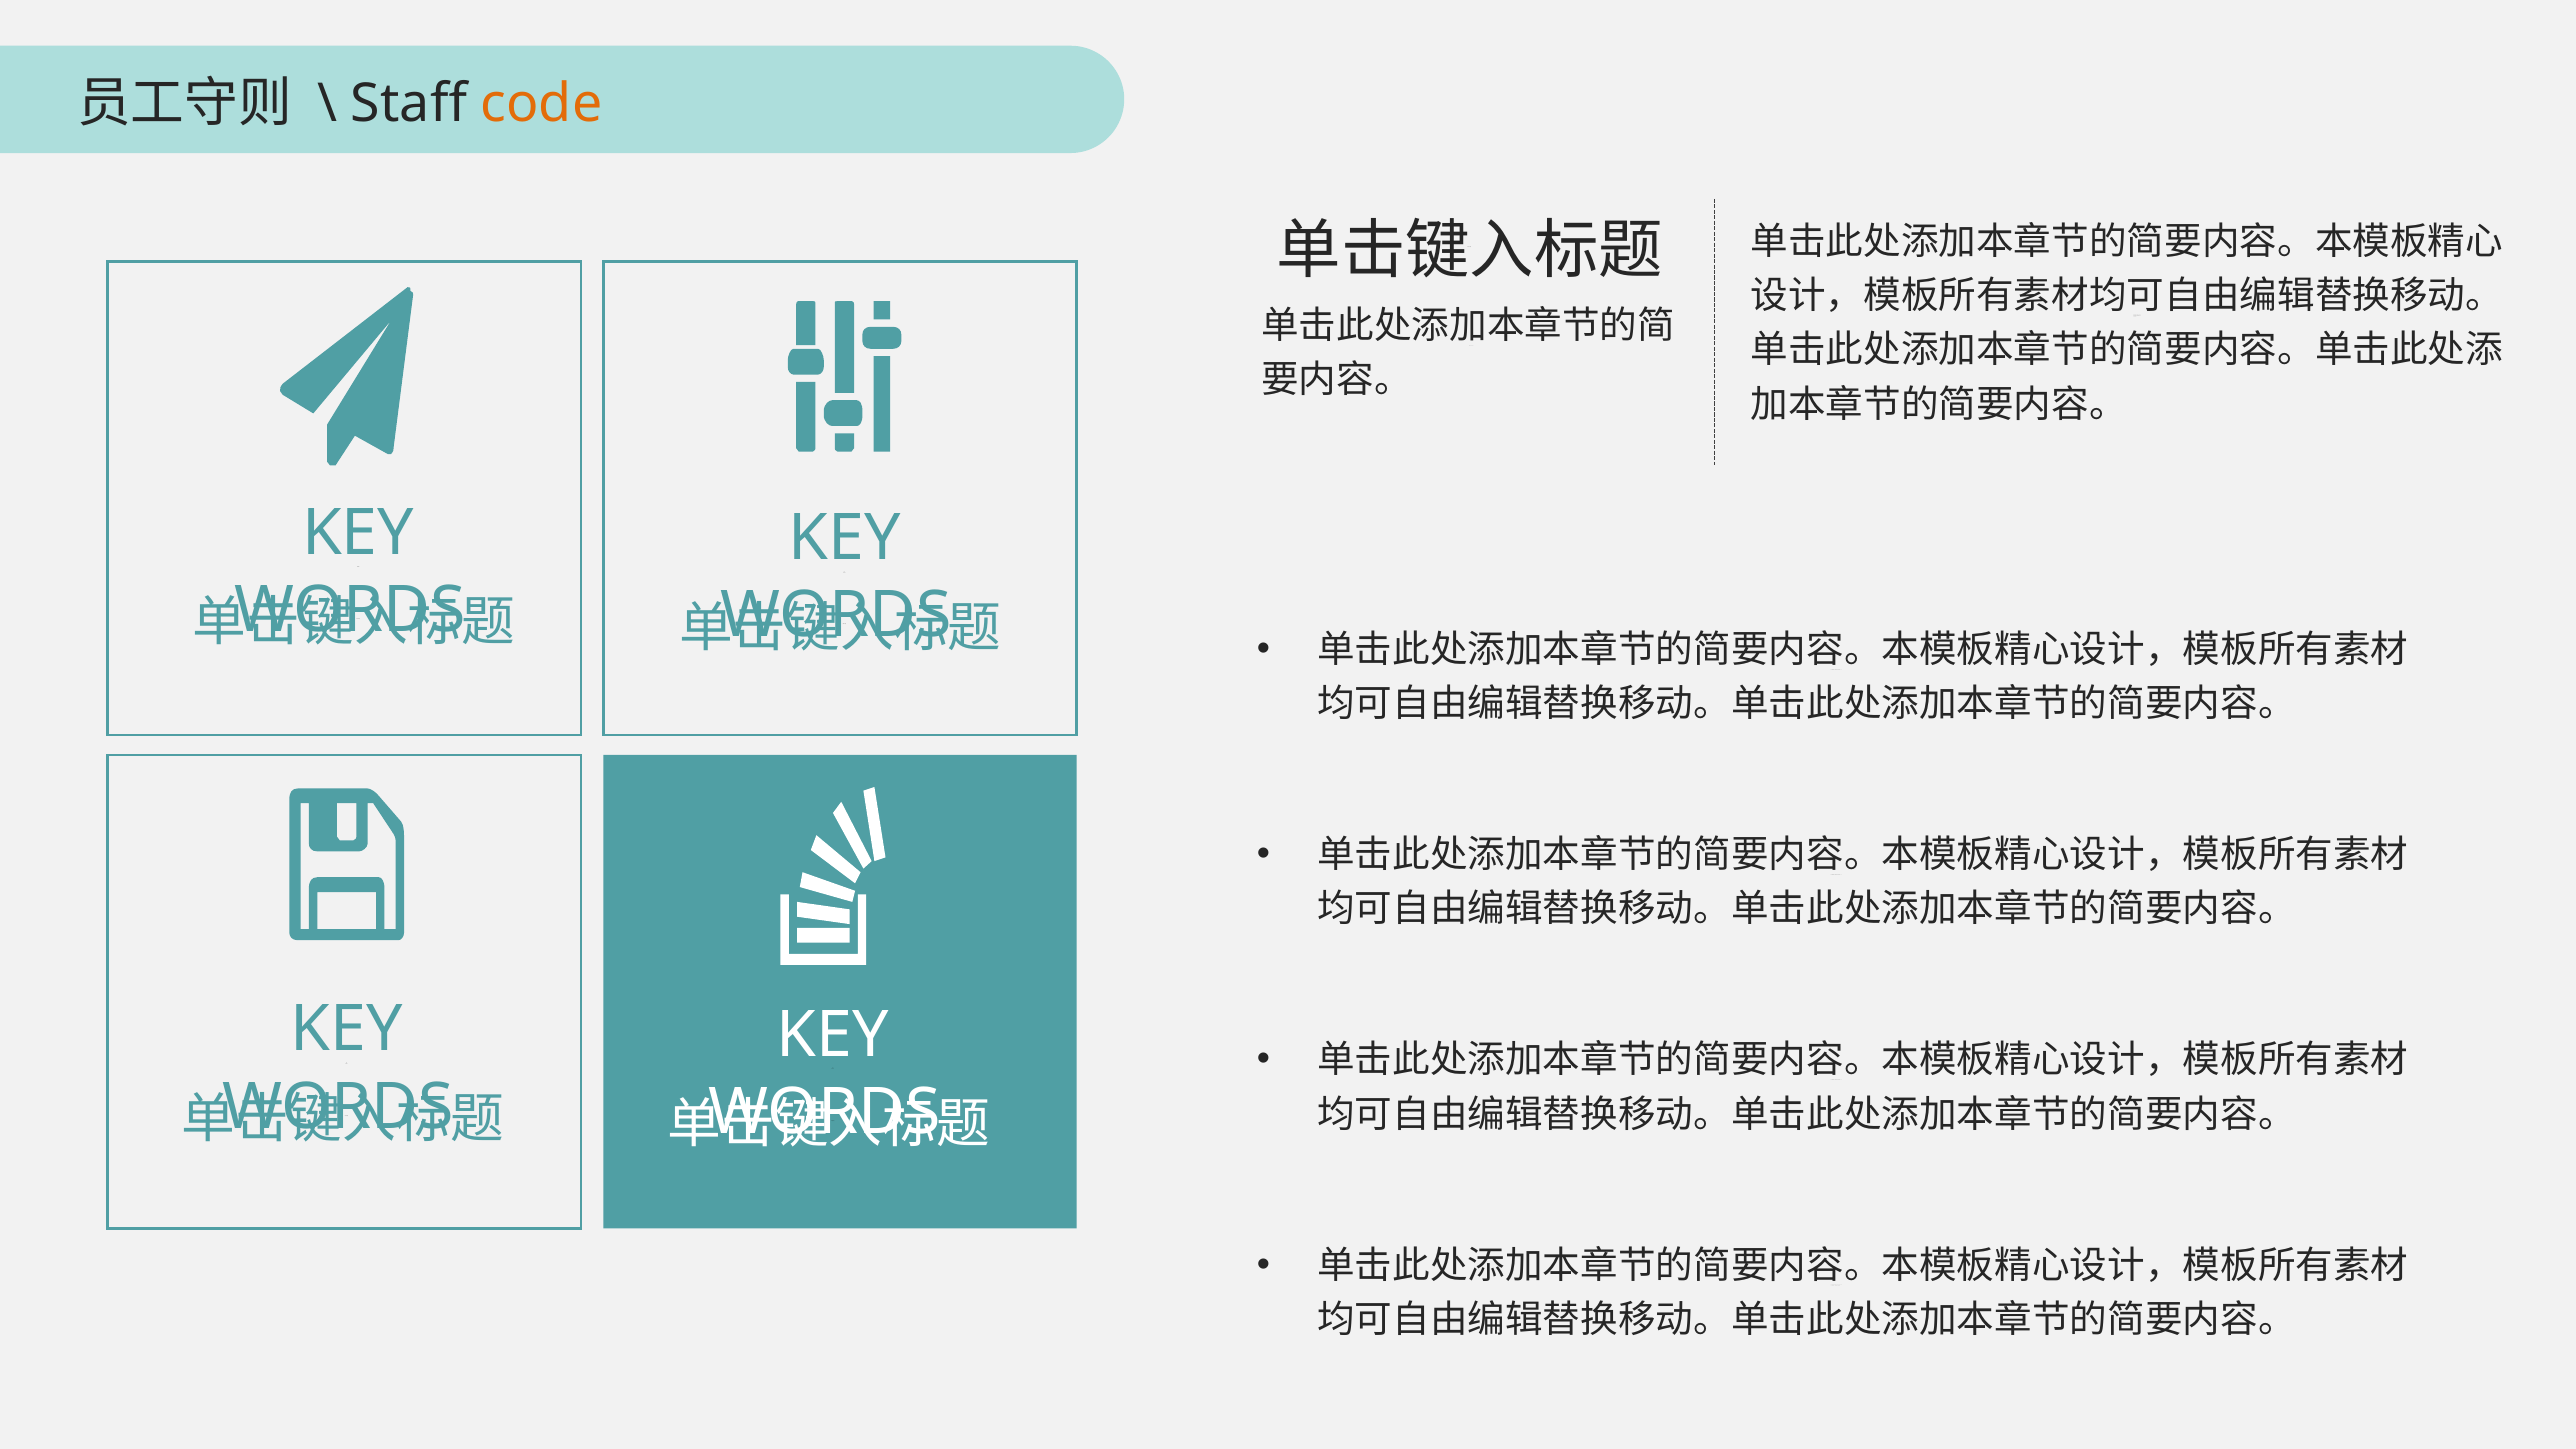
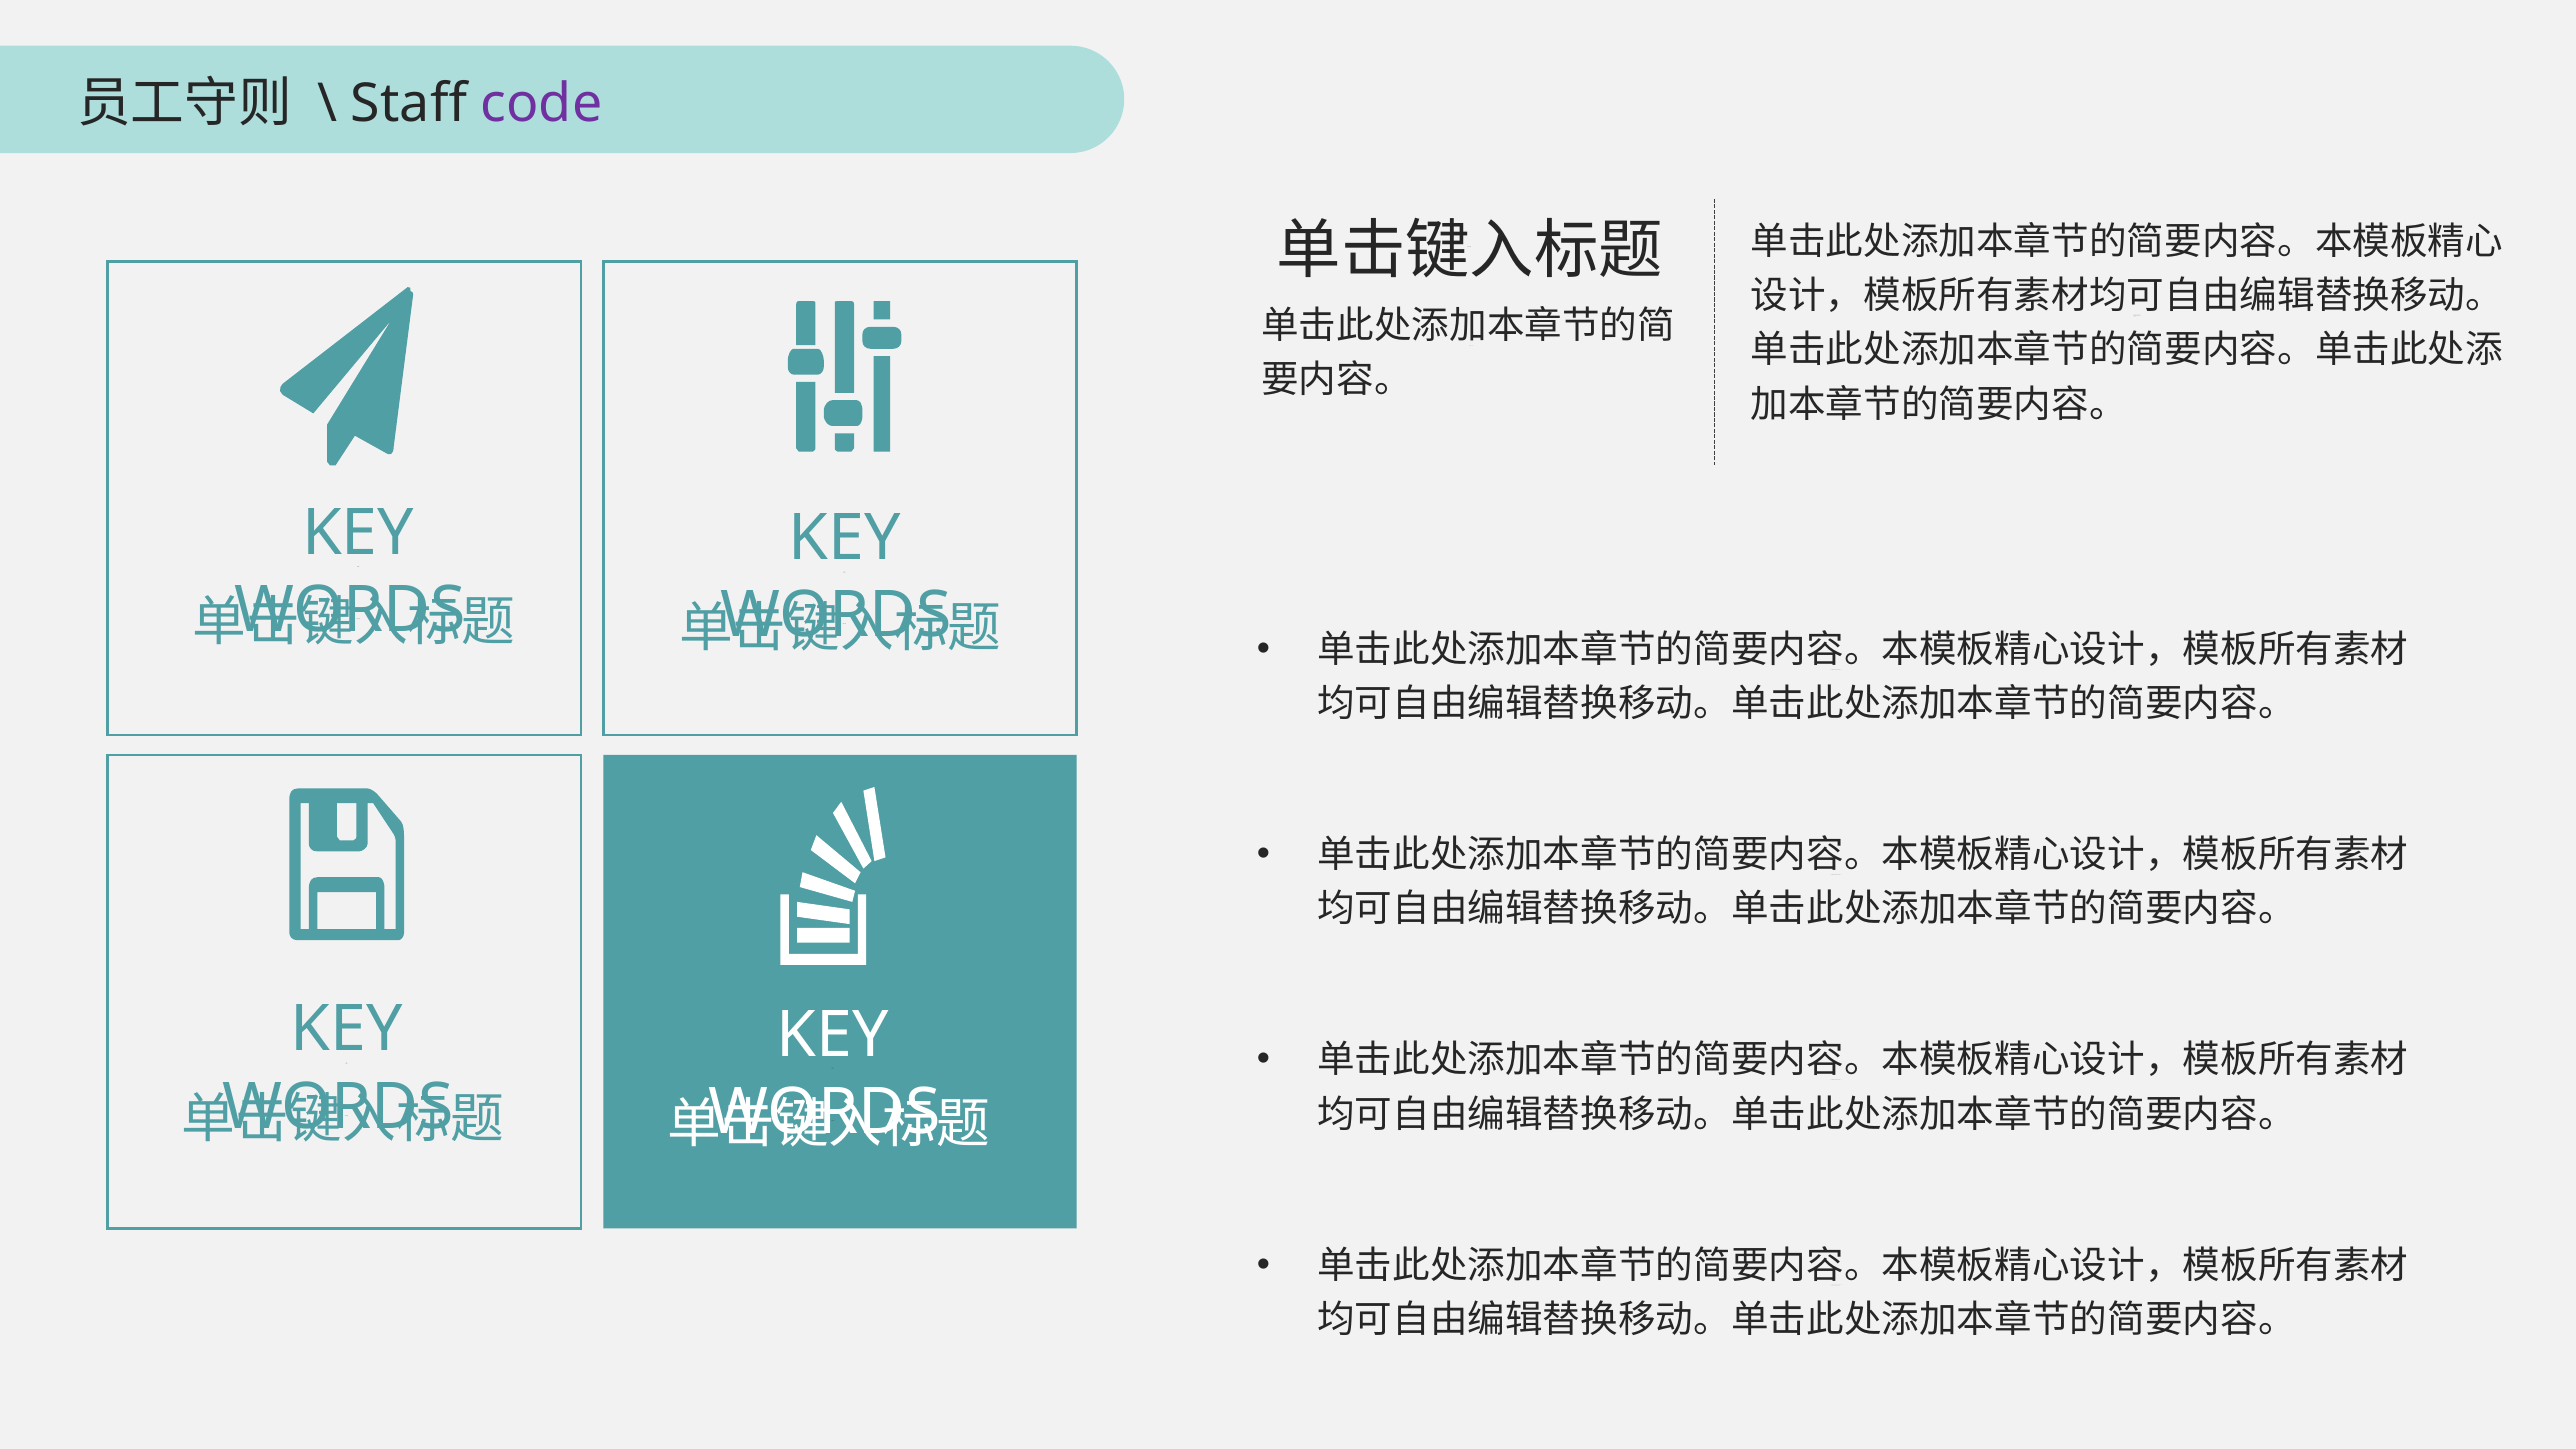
code colour: orange -> purple
